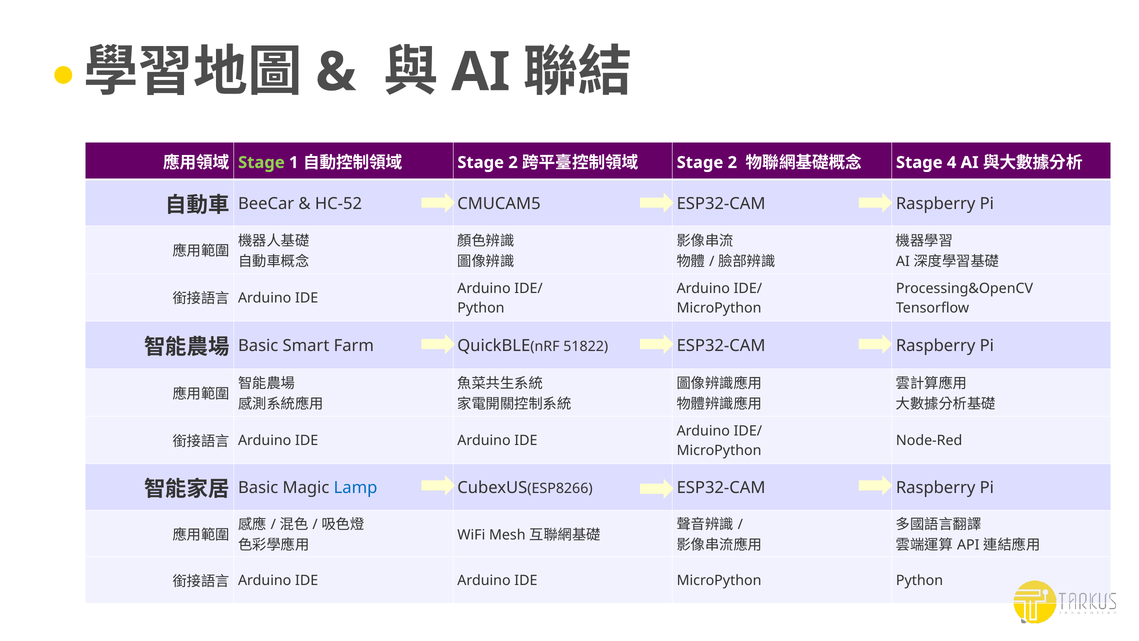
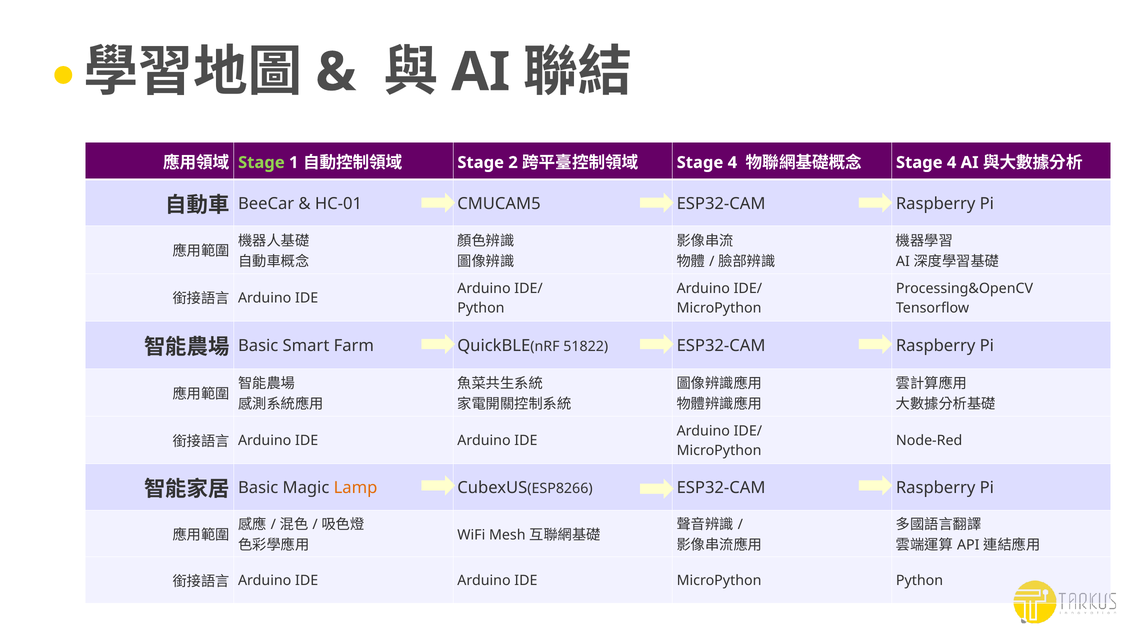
2 at (732, 162): 2 -> 4
HC-52: HC-52 -> HC-01
Lamp colour: blue -> orange
